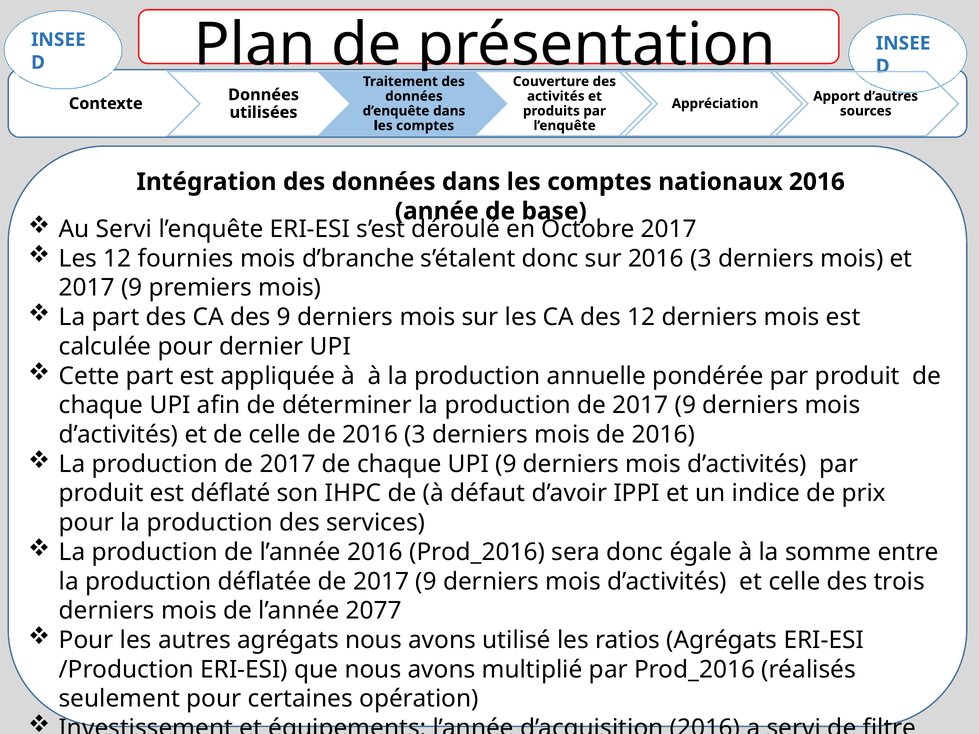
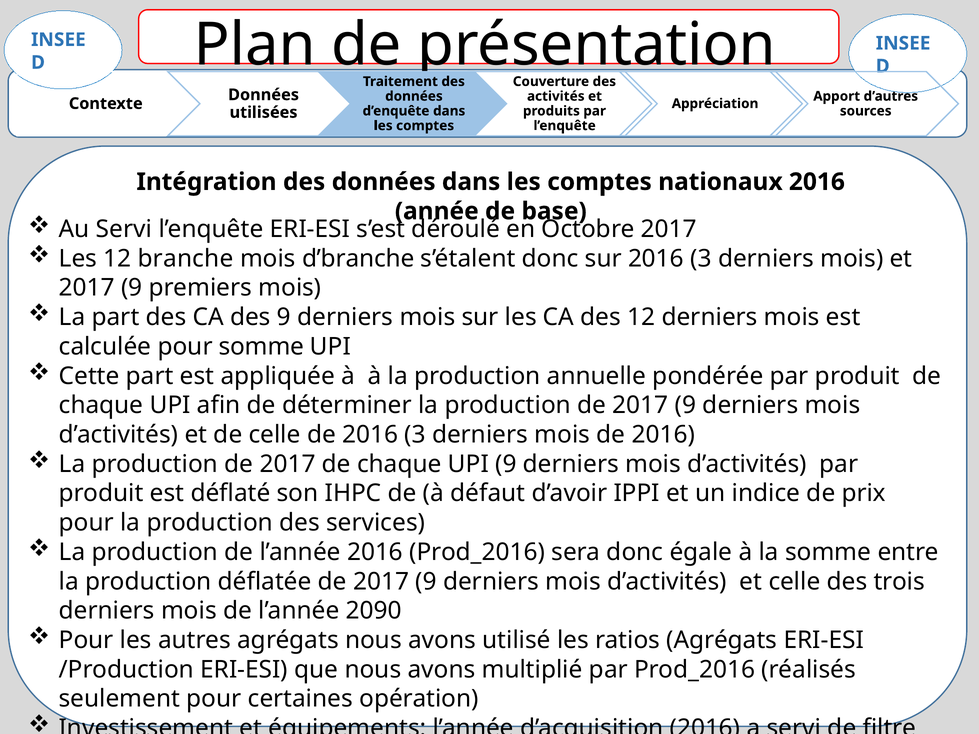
fournies: fournies -> branche
pour dernier: dernier -> somme
2077: 2077 -> 2090
